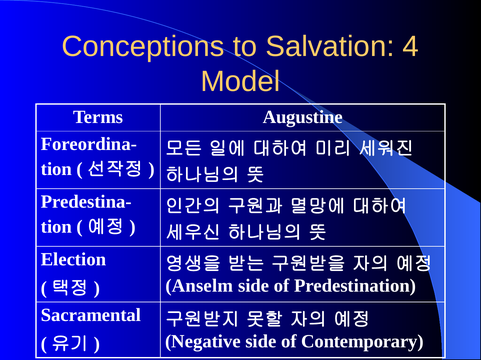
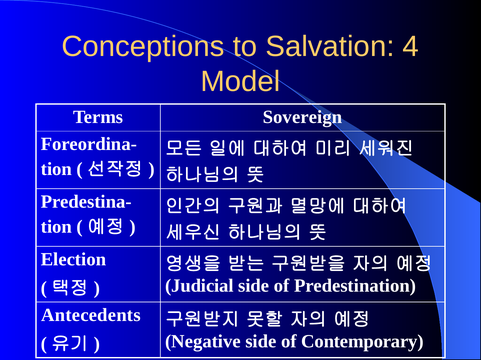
Augustine: Augustine -> Sovereign
Anselm: Anselm -> Judicial
Sacramental: Sacramental -> Antecedents
